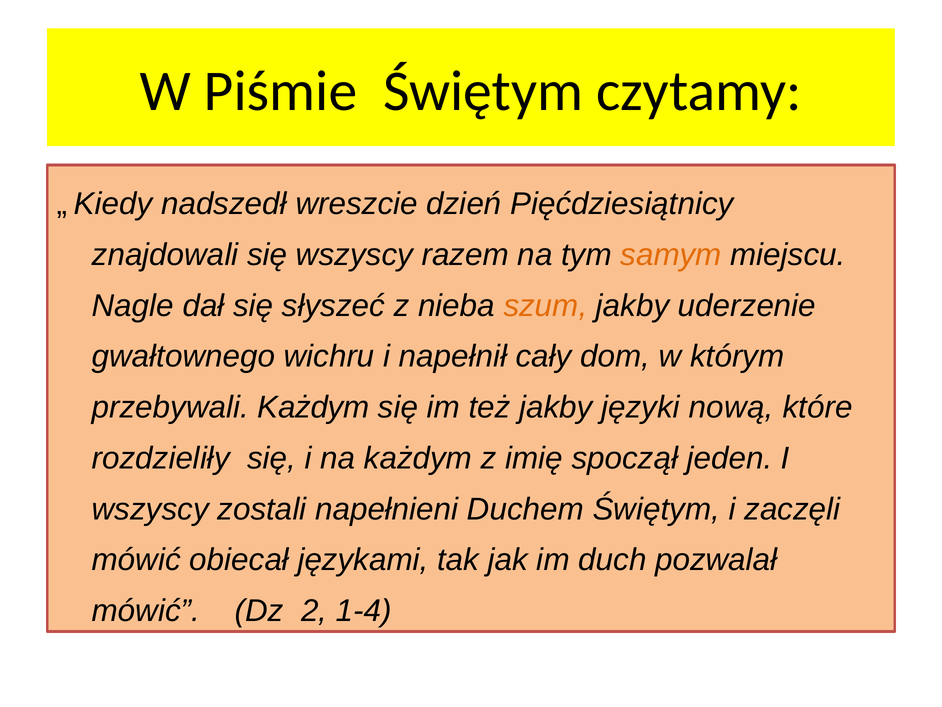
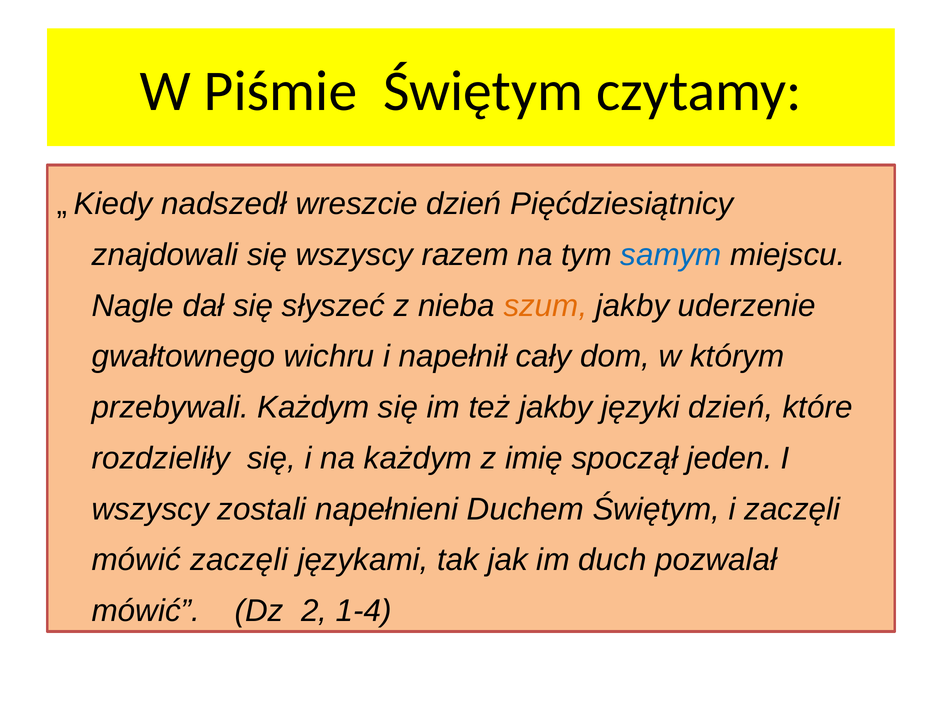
samym colour: orange -> blue
języki nową: nową -> dzień
mówić obiecał: obiecał -> zaczęli
